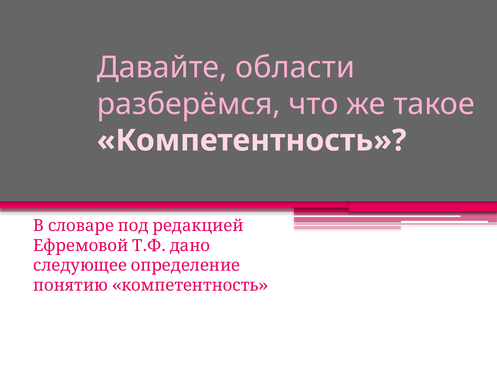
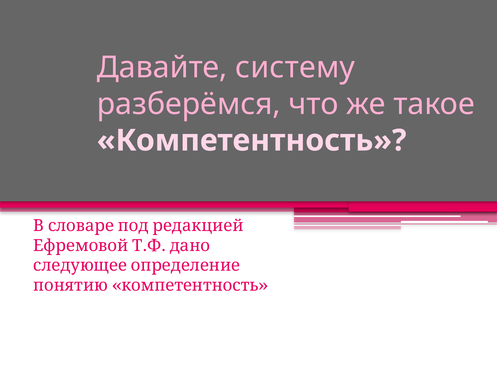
области: области -> систему
